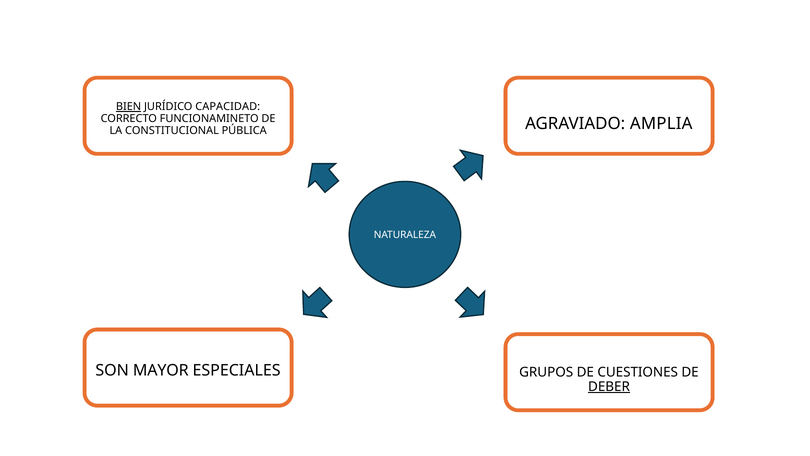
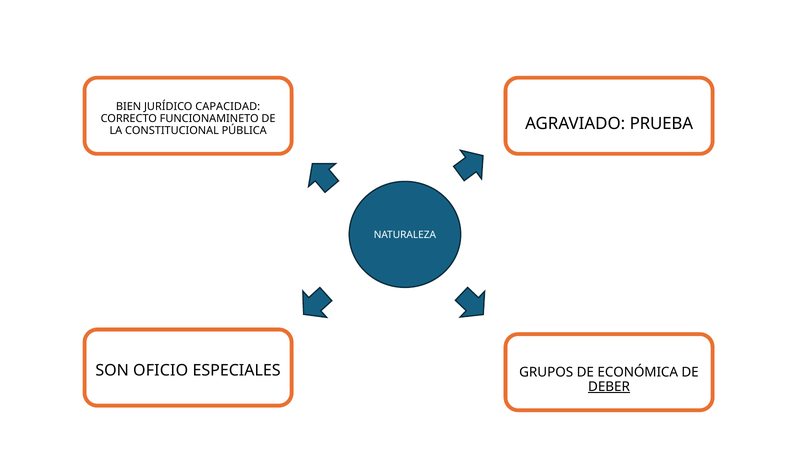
BIEN underline: present -> none
AMPLIA: AMPLIA -> PRUEBA
MAYOR: MAYOR -> OFICIO
CUESTIONES: CUESTIONES -> ECONÓMICA
